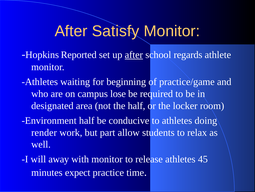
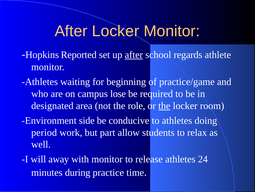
After Satisfy: Satisfy -> Locker
the half: half -> role
the at (164, 105) underline: none -> present
Environment half: half -> side
render: render -> period
45: 45 -> 24
expect: expect -> during
